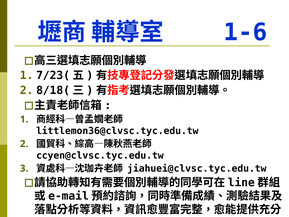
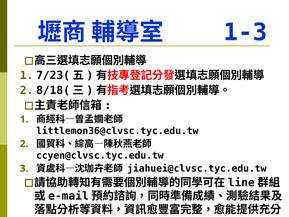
1-6: 1-6 -> 1-3
